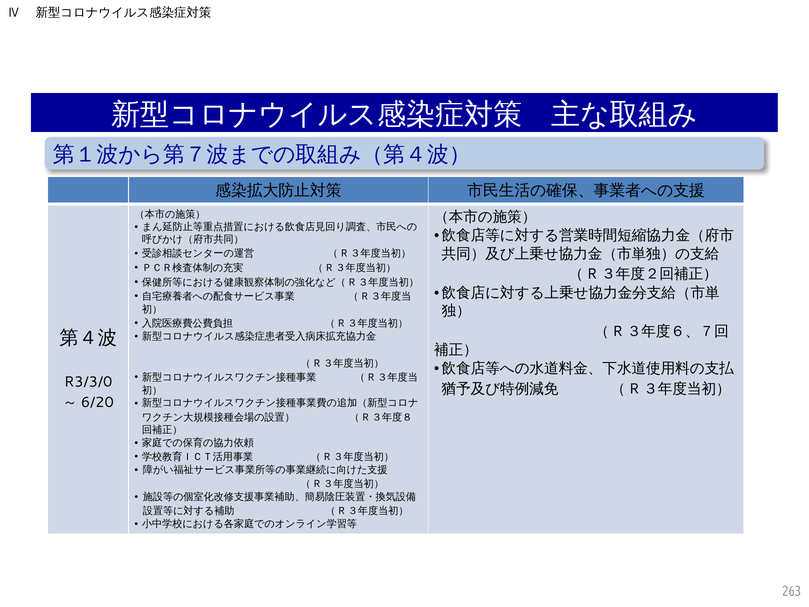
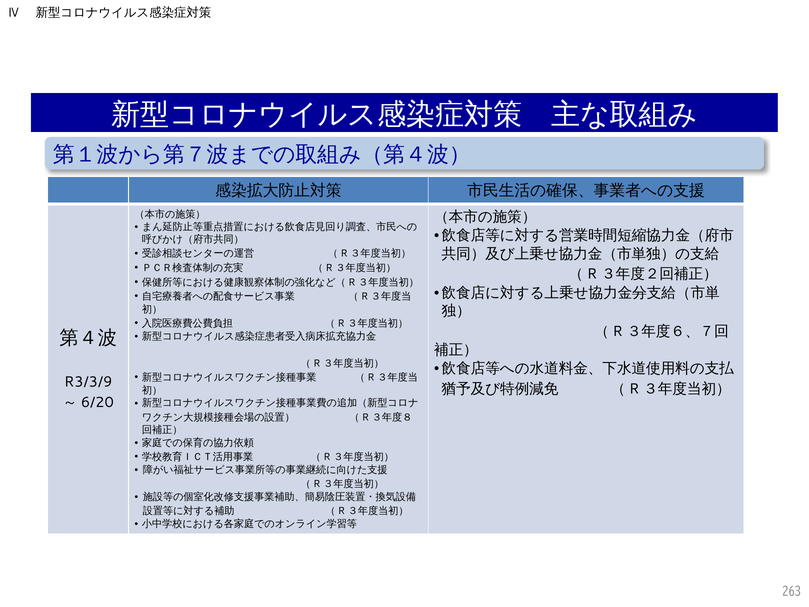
R3/3/0: R3/3/0 -> R3/3/9
